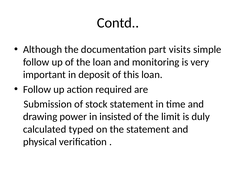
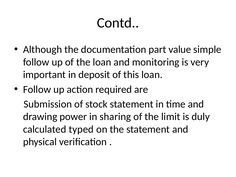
visits: visits -> value
insisted: insisted -> sharing
